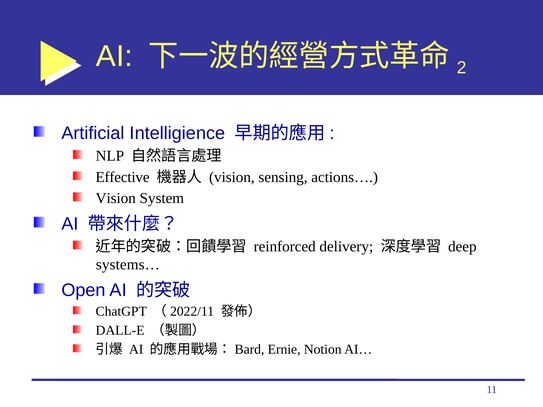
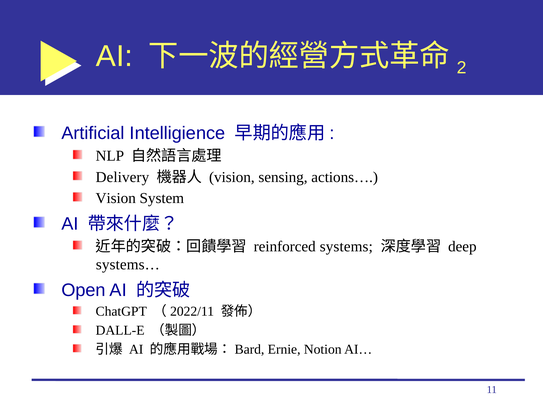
Effective: Effective -> Delivery
delivery: delivery -> systems
